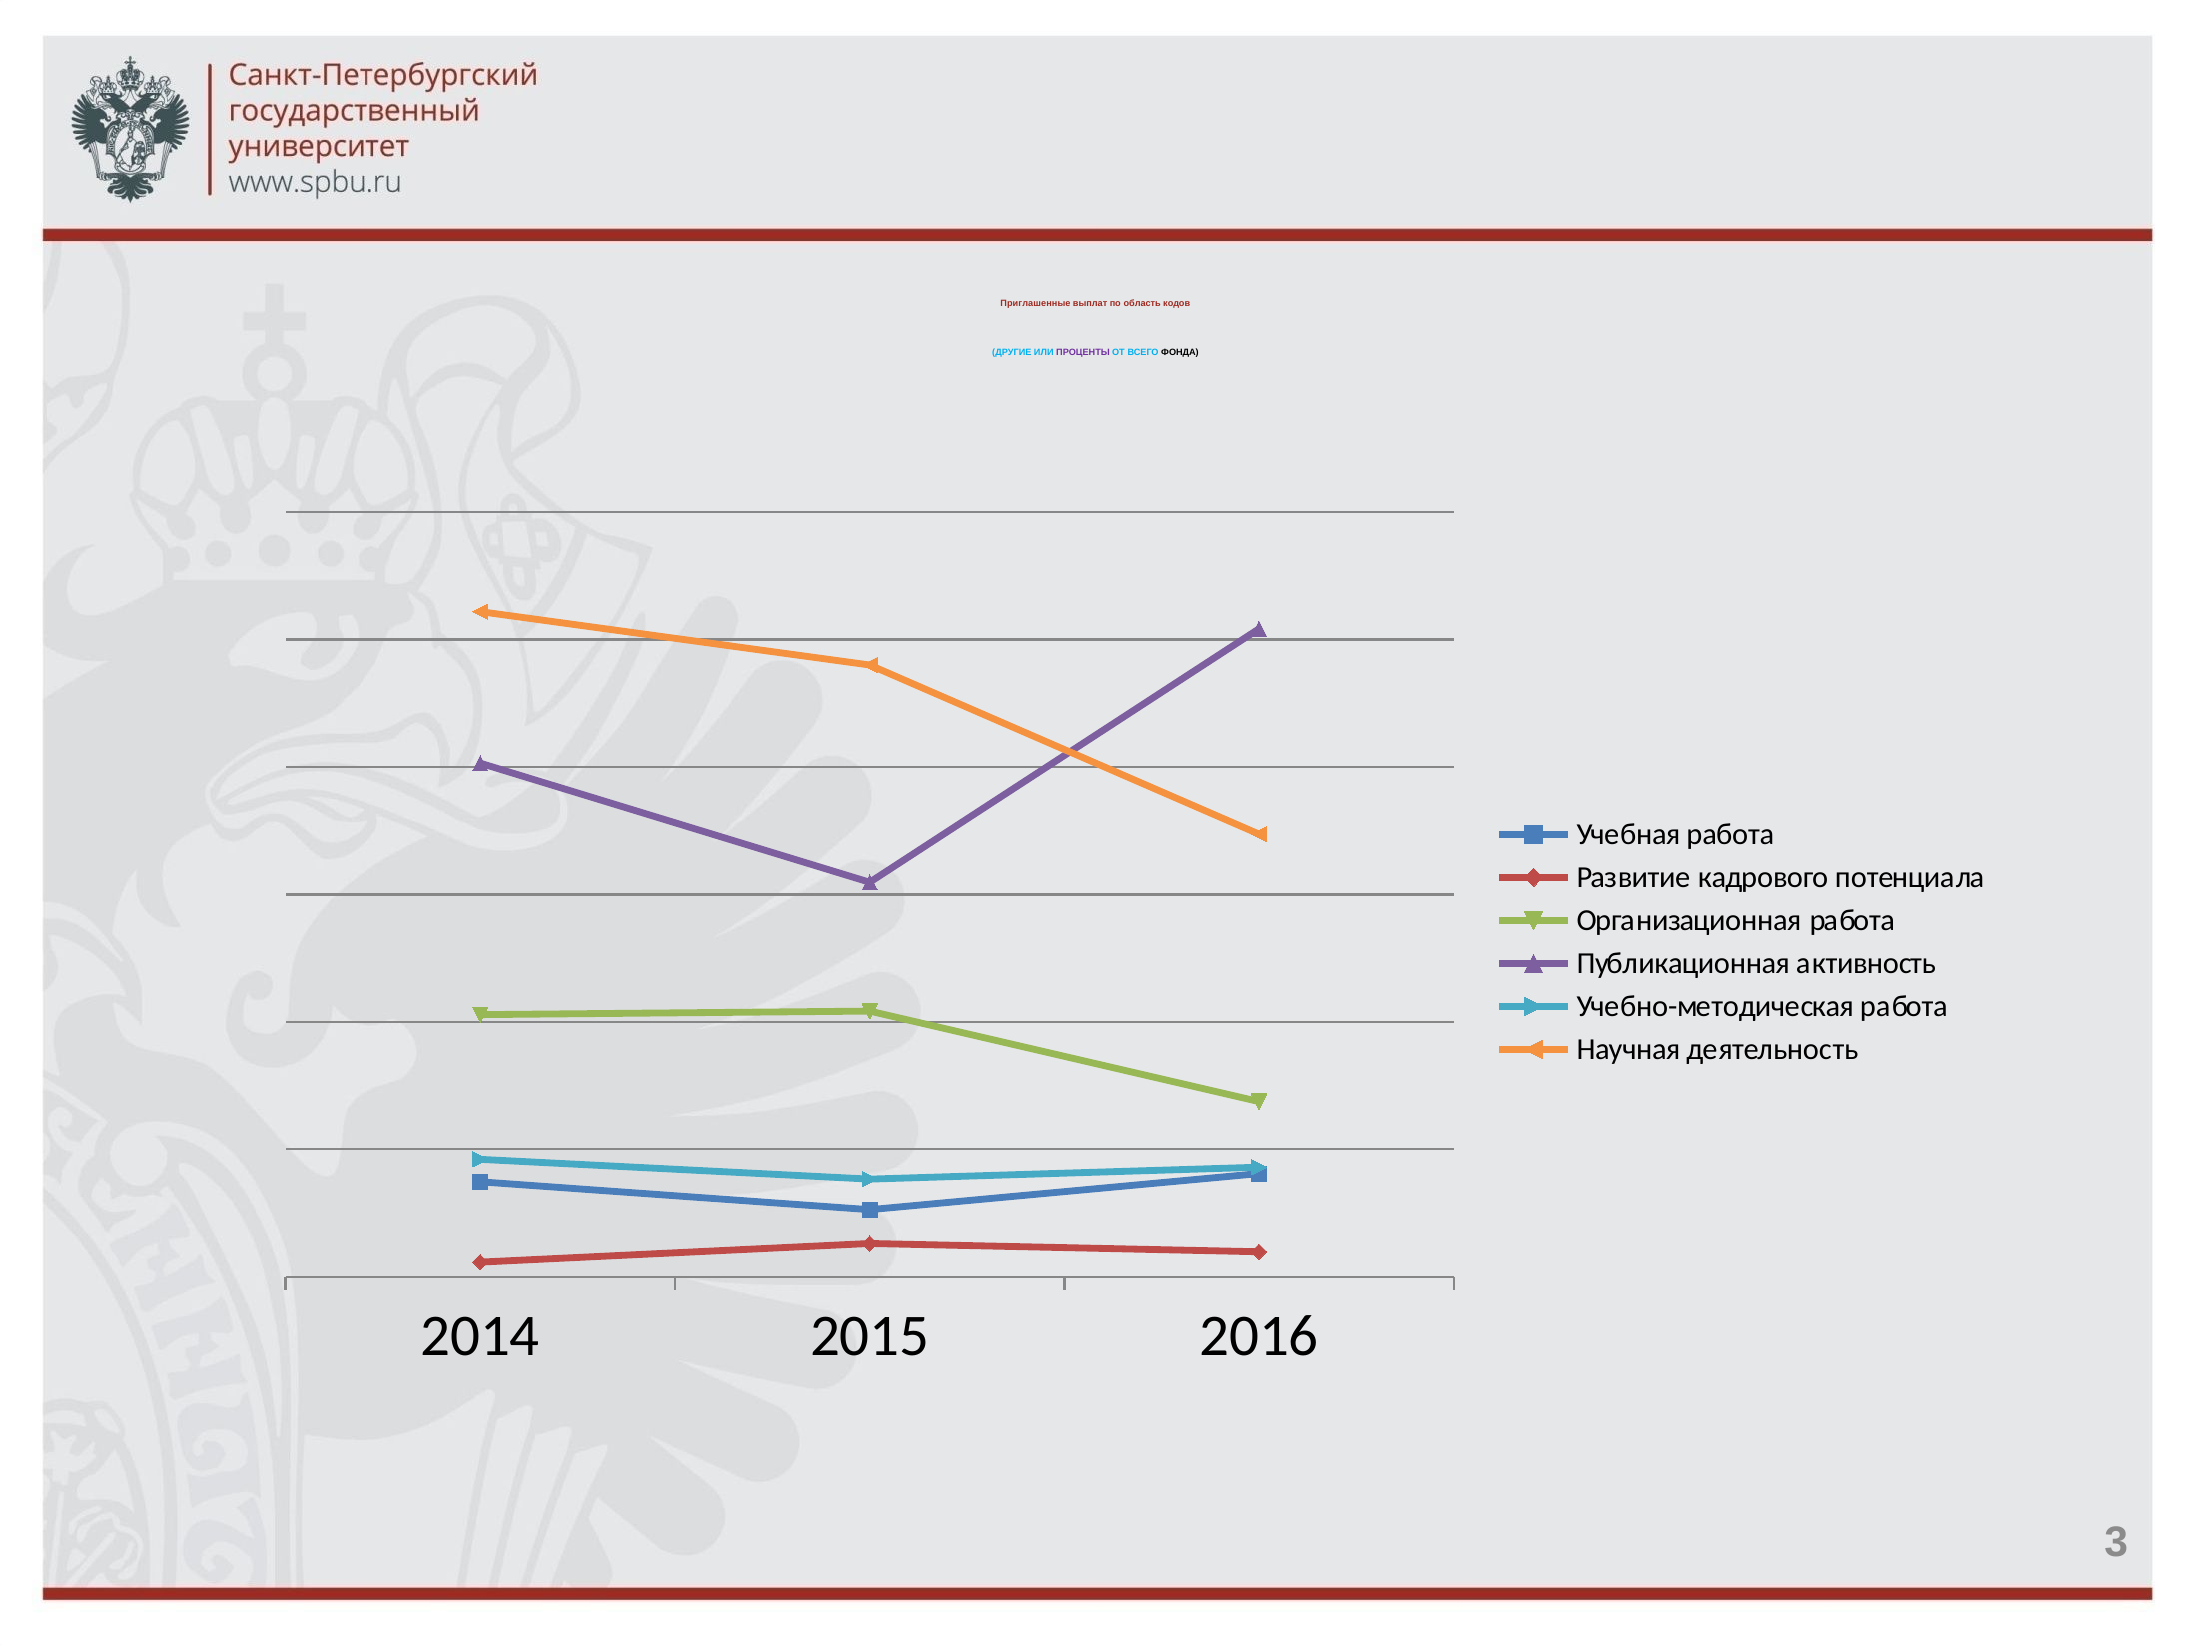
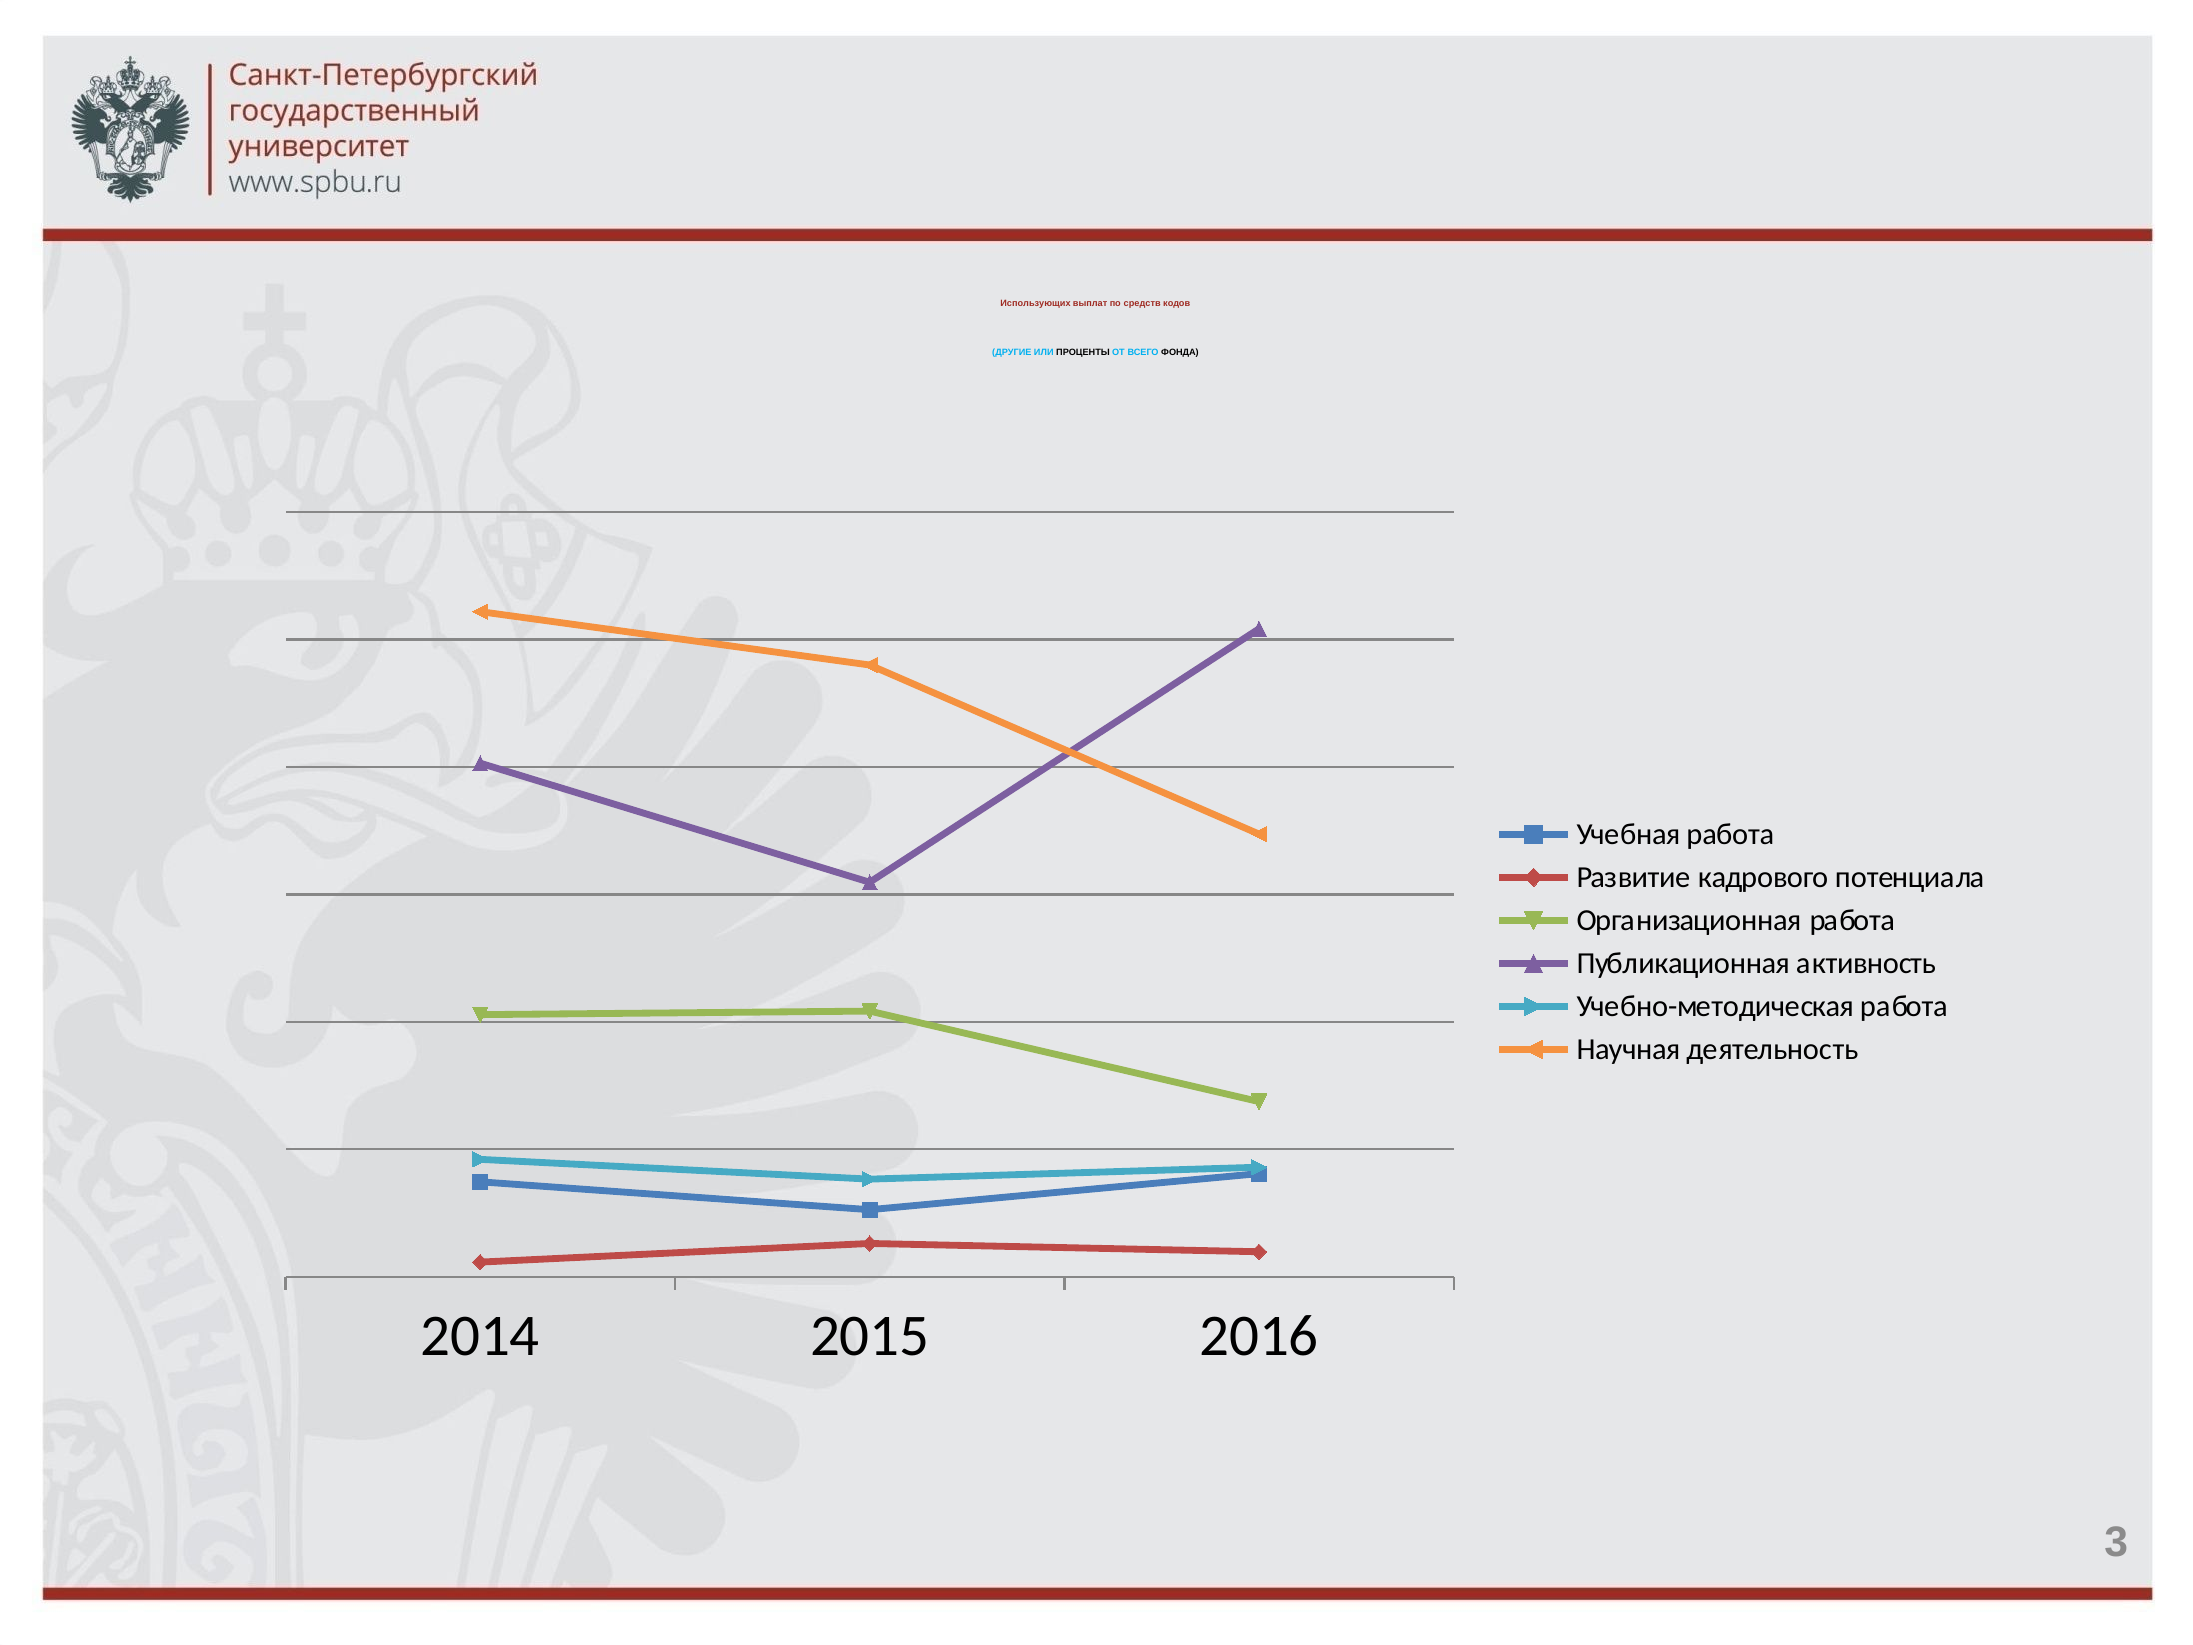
Приглашенные: Приглашенные -> Использующих
область: область -> средств
ПРОЦЕНТЫ colour: purple -> black
